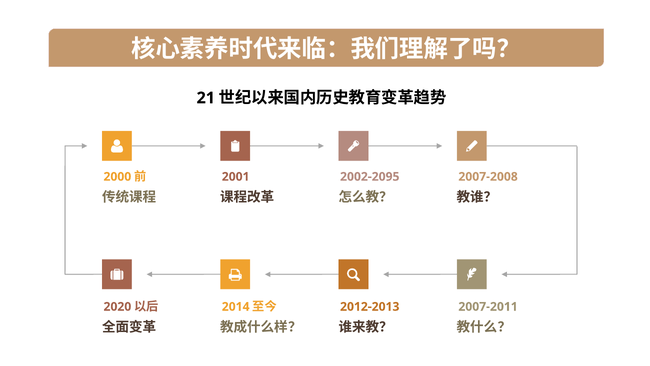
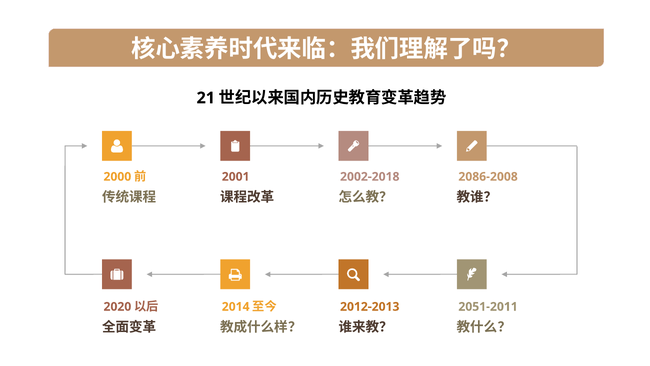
2002-2095: 2002-2095 -> 2002-2018
2007-2008: 2007-2008 -> 2086-2008
2007-2011: 2007-2011 -> 2051-2011
